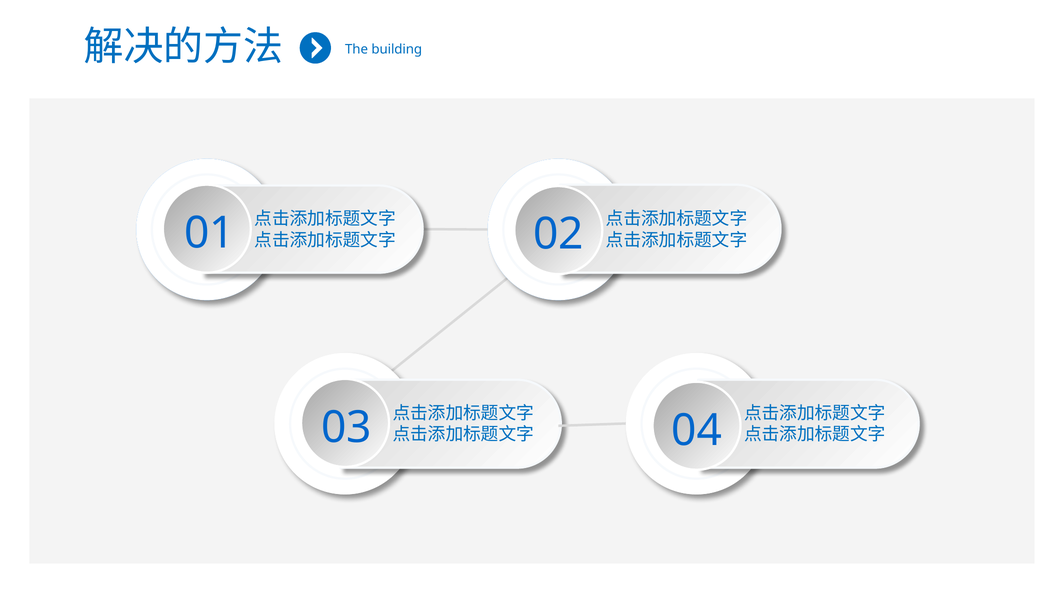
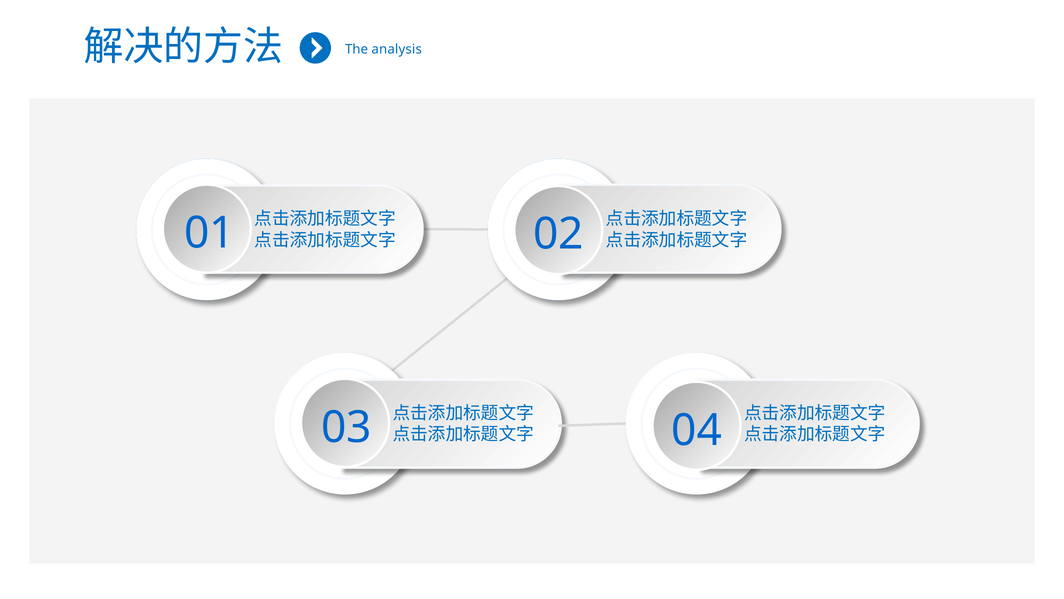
building: building -> analysis
